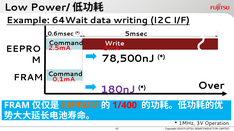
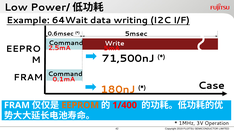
78,500nJ: 78,500nJ -> 71,500nJ
Over: Over -> Case
180nJ colour: purple -> orange
